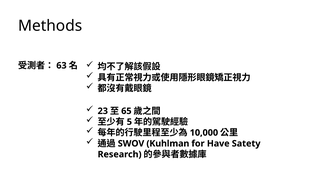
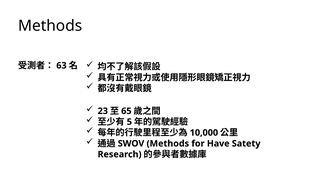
Kuhlman at (168, 143): Kuhlman -> Methods
